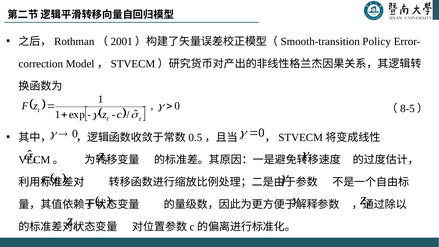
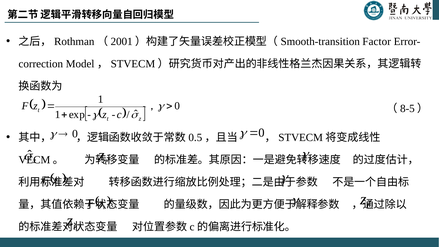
Policy: Policy -> Factor
